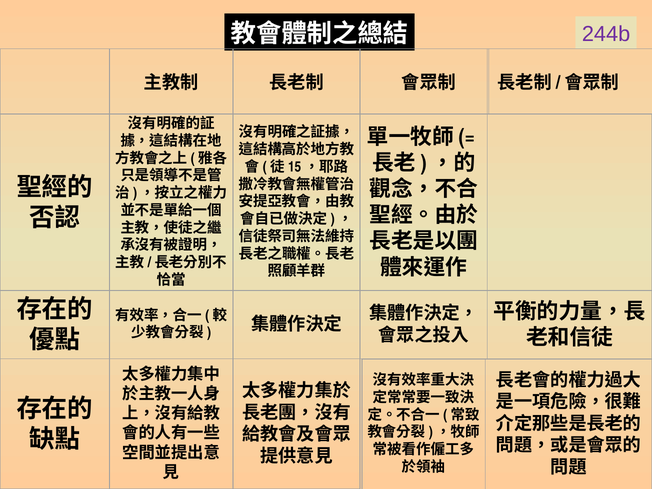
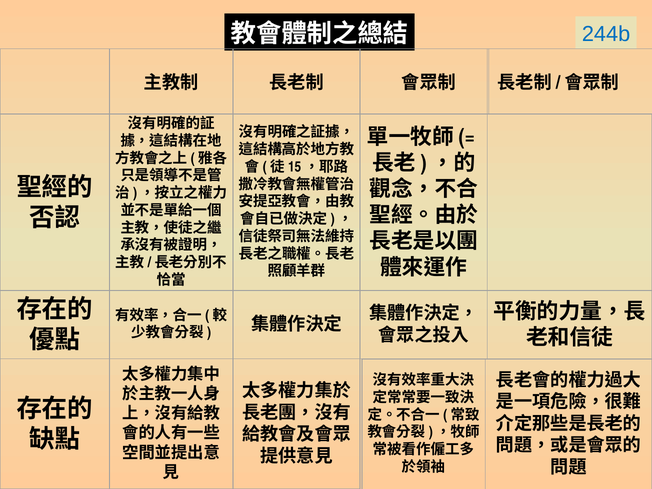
244b colour: purple -> blue
